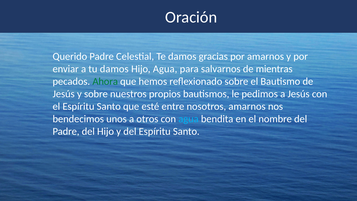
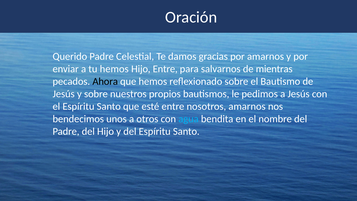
tu damos: damos -> hemos
Hijo Agua: Agua -> Entre
Ahora colour: green -> black
